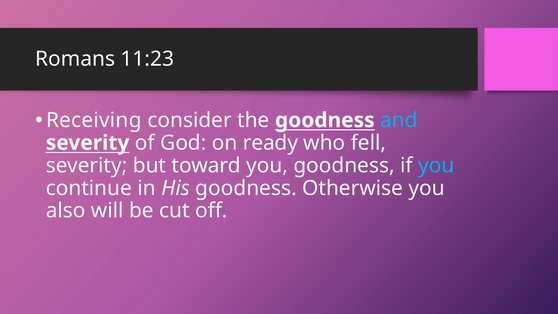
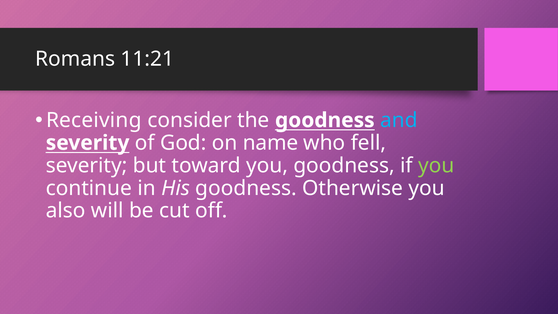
11:23: 11:23 -> 11:21
ready: ready -> name
you at (436, 165) colour: light blue -> light green
